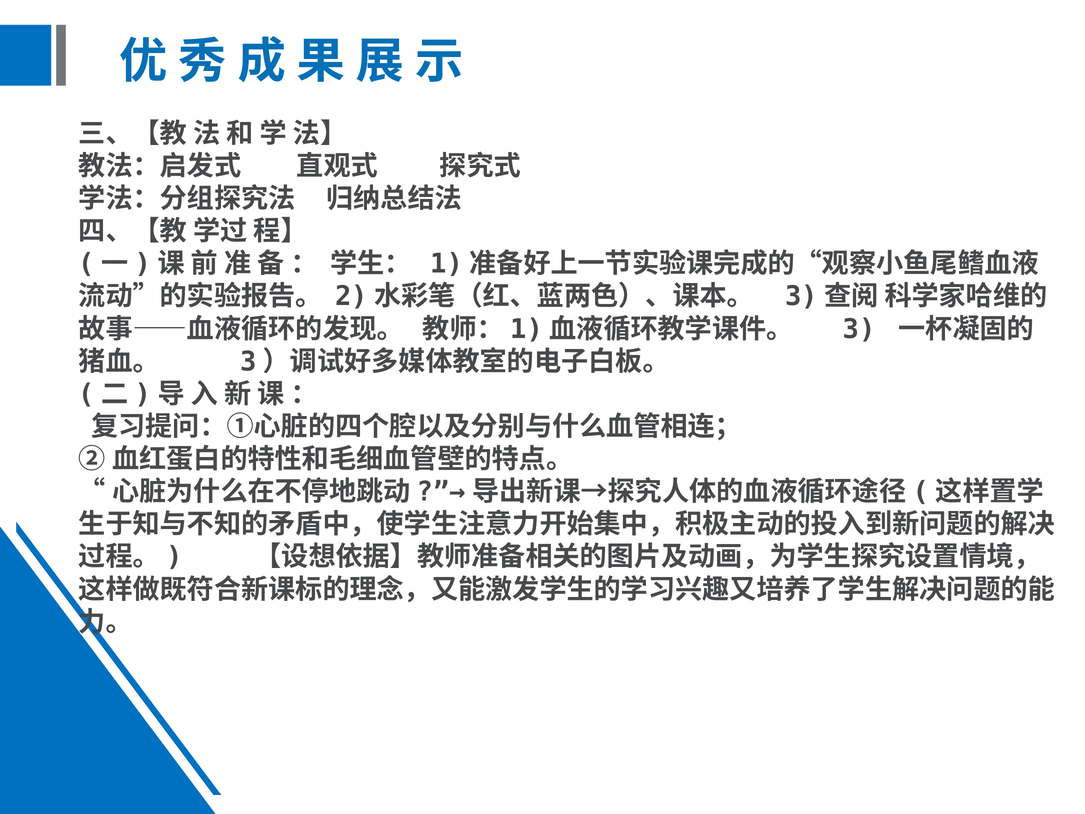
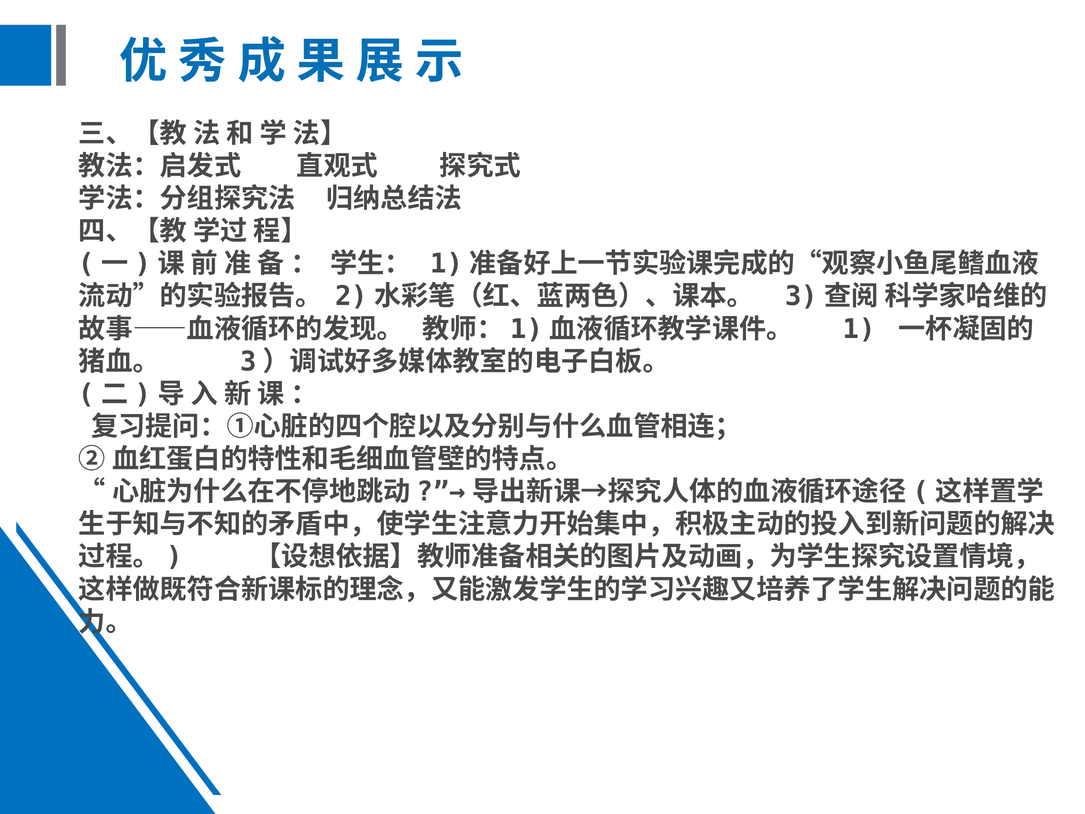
3: 3 -> 1
